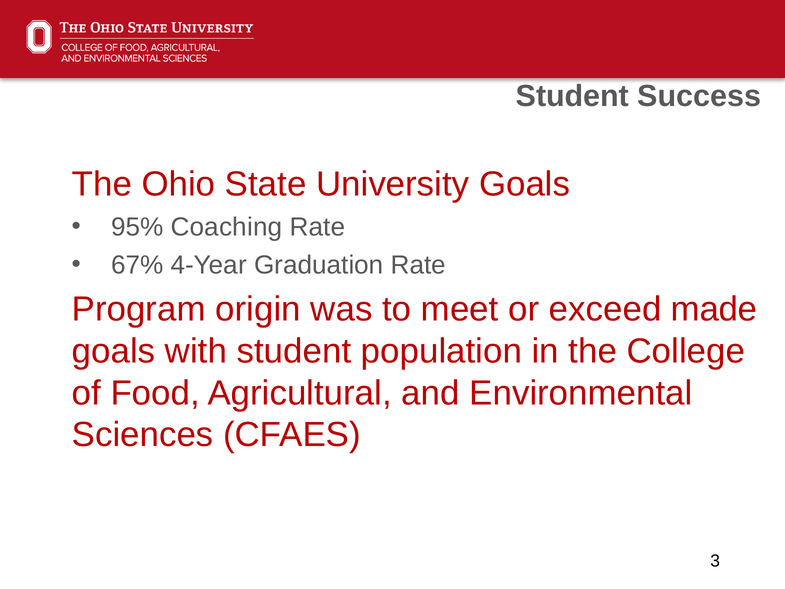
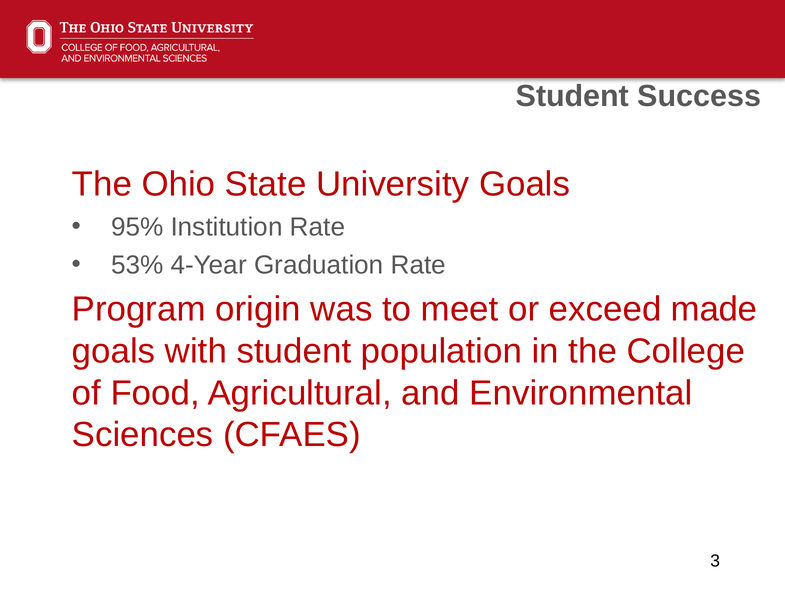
Coaching: Coaching -> Institution
67%: 67% -> 53%
